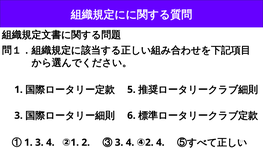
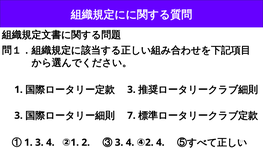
5 at (131, 90): 5 -> 3
6: 6 -> 7
